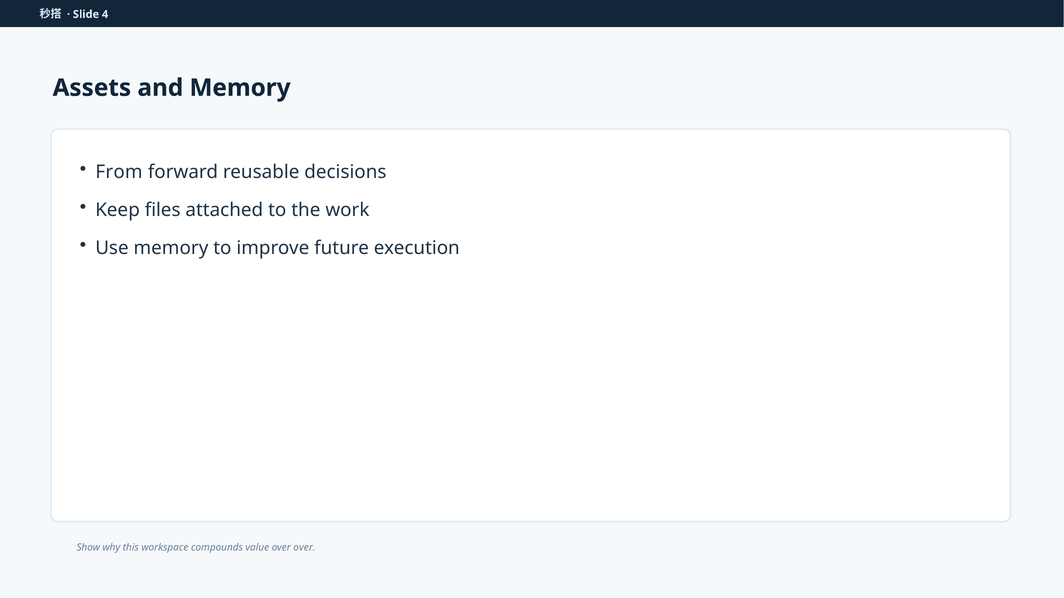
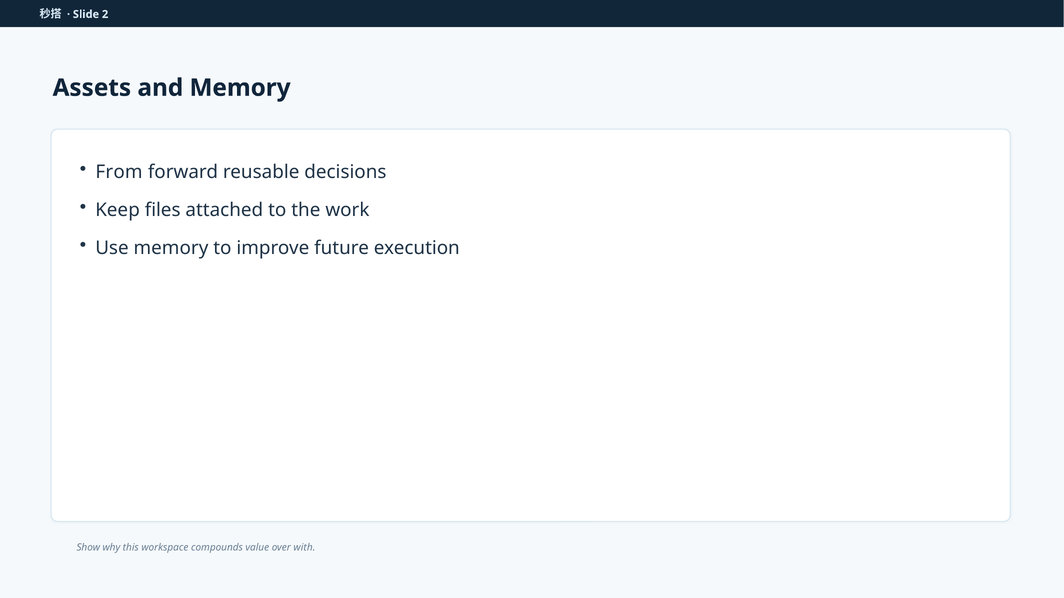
4: 4 -> 2
over over: over -> with
